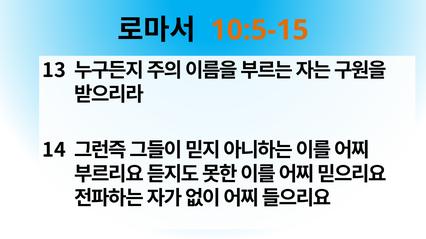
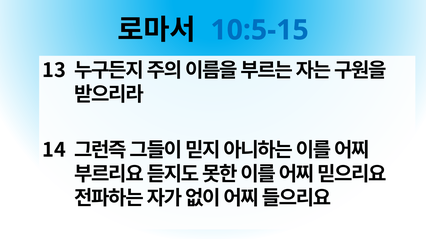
10:5-15 colour: orange -> blue
